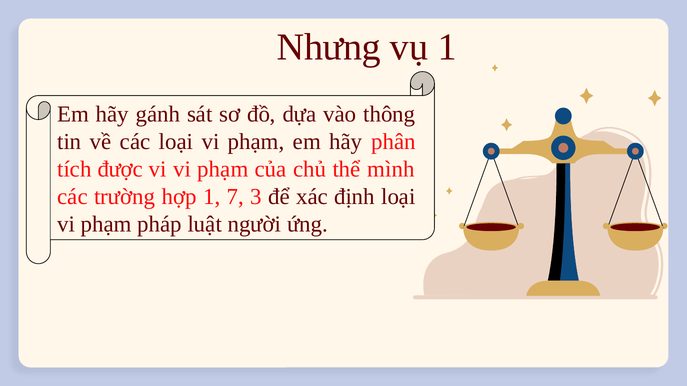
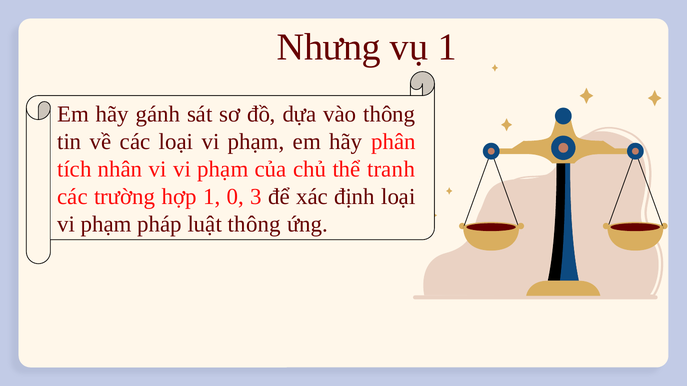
được: được -> nhân
mình: mình -> tranh
7: 7 -> 0
luật người: người -> thông
